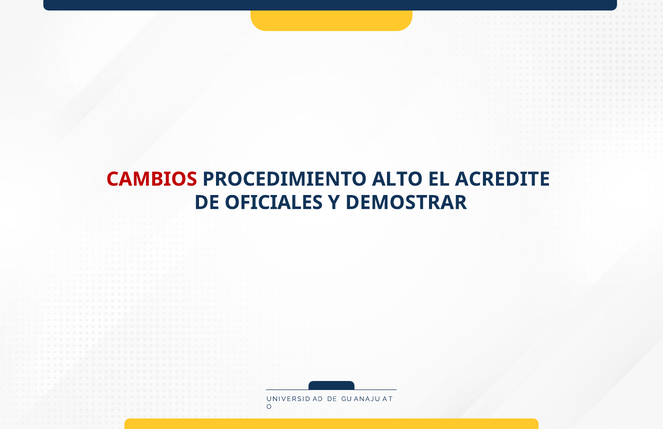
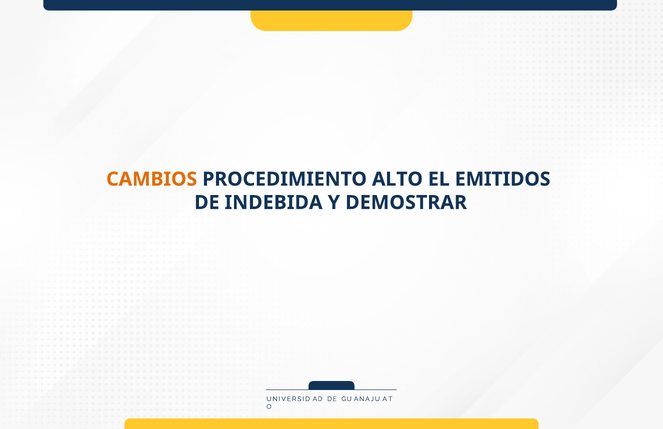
CAMBIOS colour: red -> orange
ACREDITE: ACREDITE -> EMITIDOS
OFICIALES: OFICIALES -> INDEBIDA
